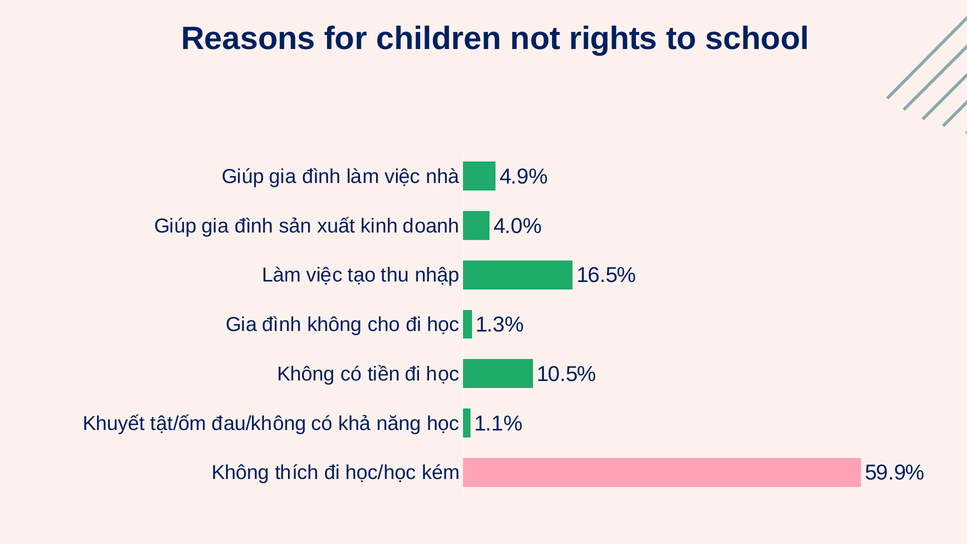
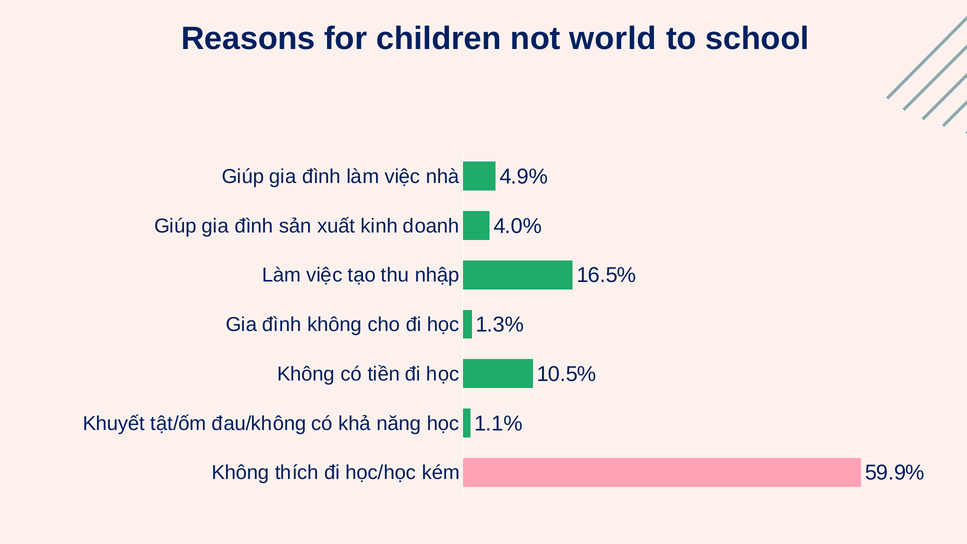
rights: rights -> world
